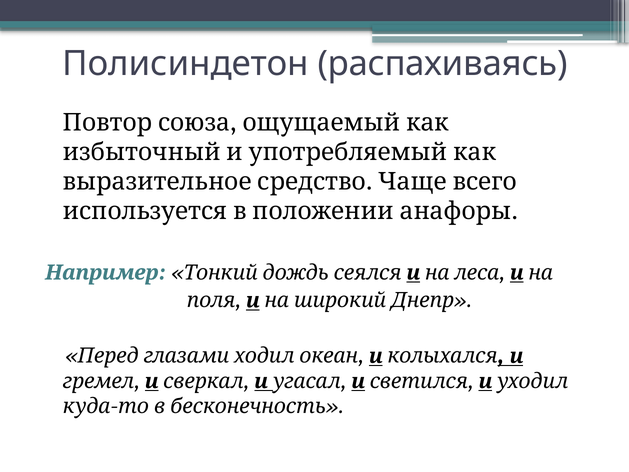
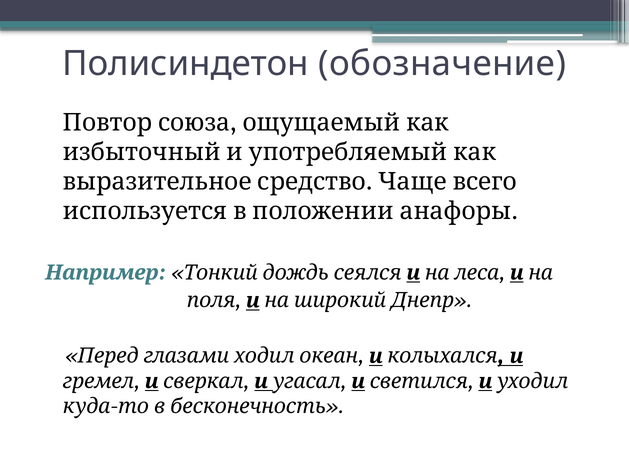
распахиваясь: распахиваясь -> обозначение
